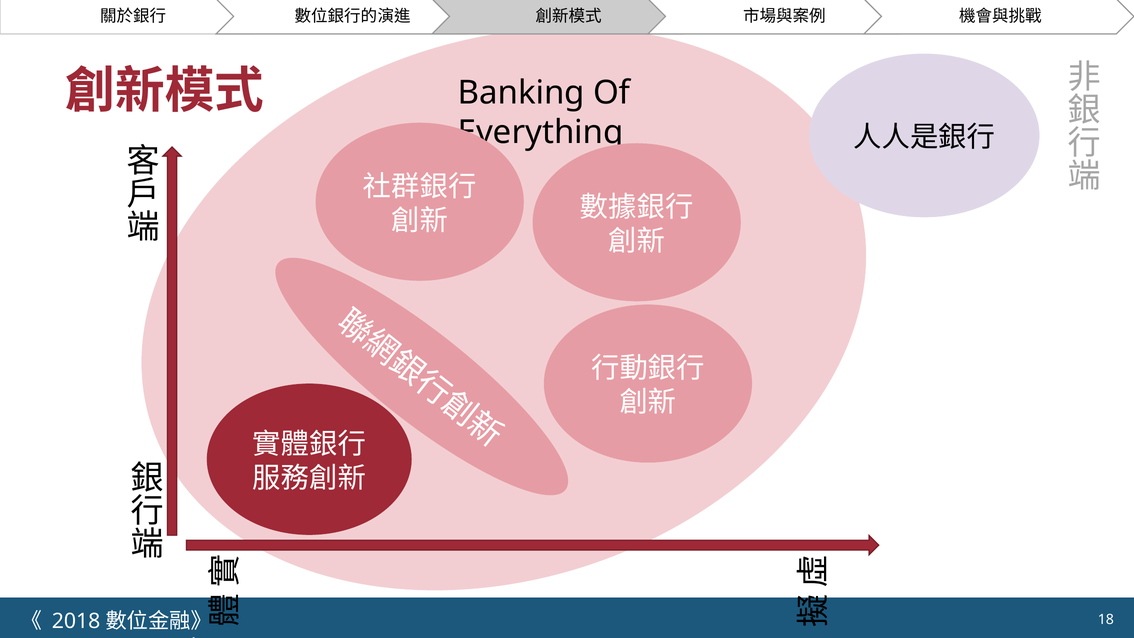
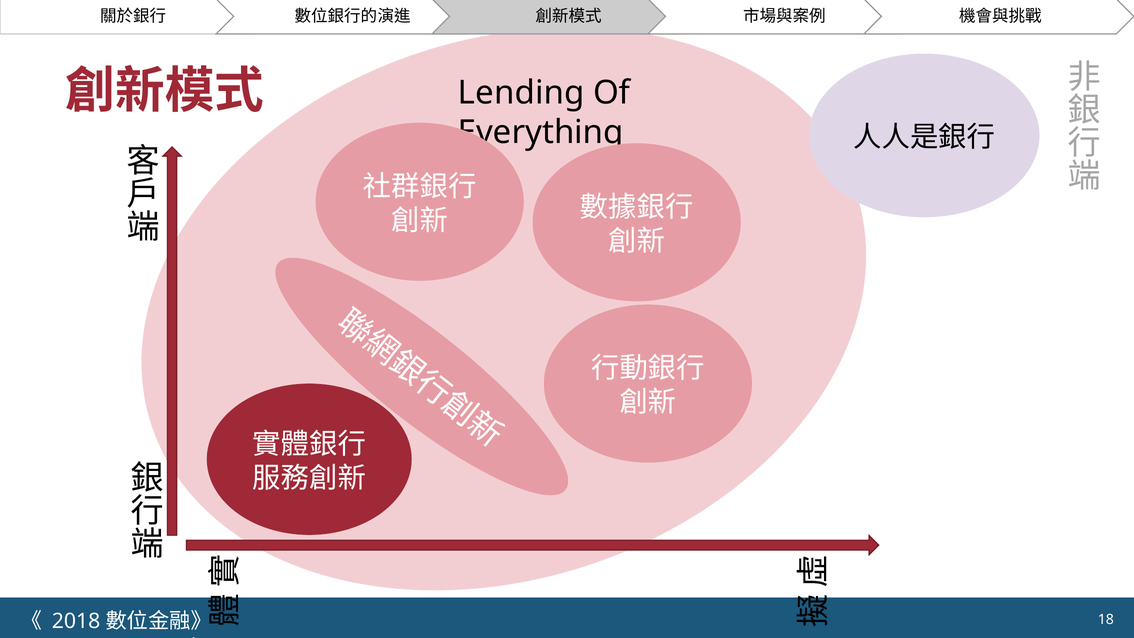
Banking: Banking -> Lending
